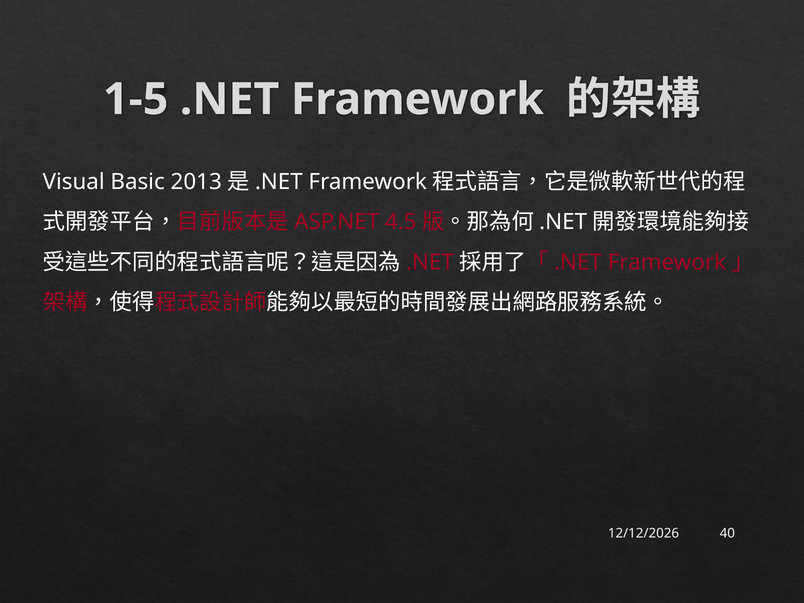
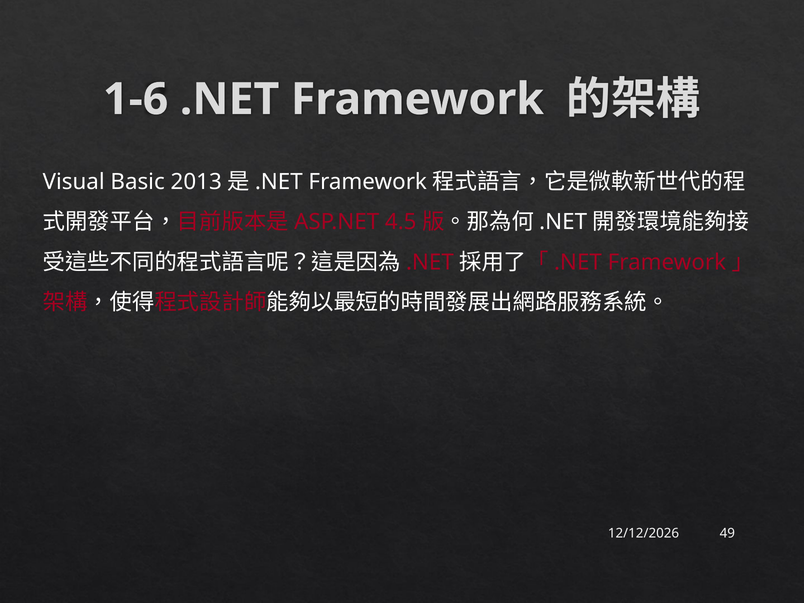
1-5: 1-5 -> 1-6
40: 40 -> 49
